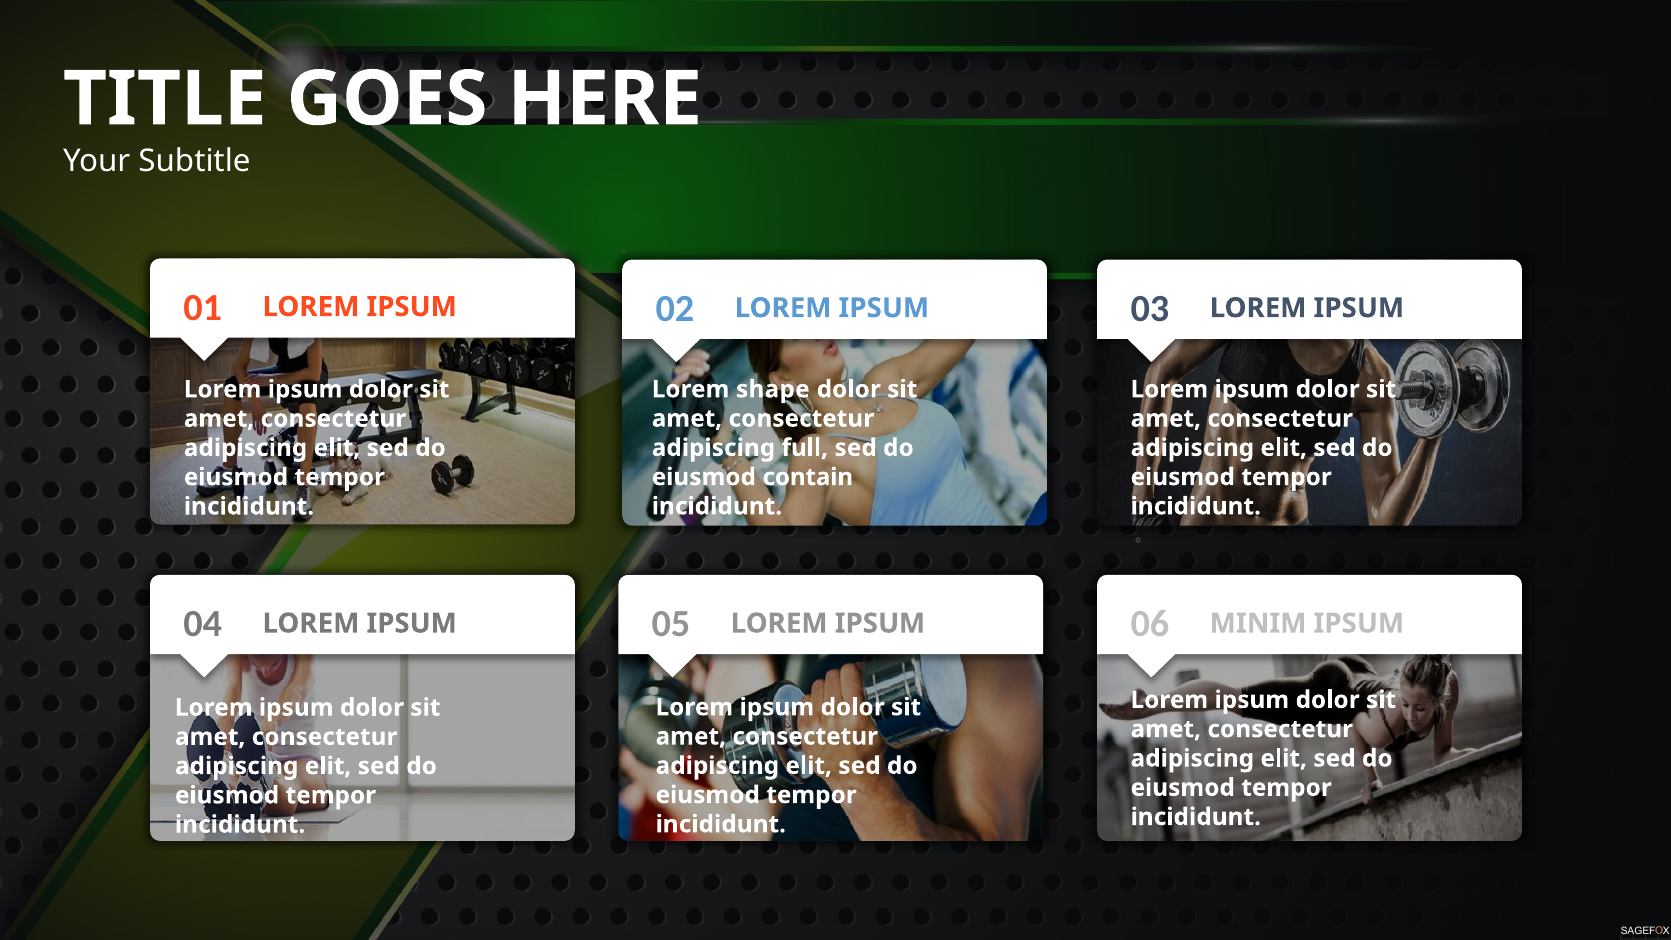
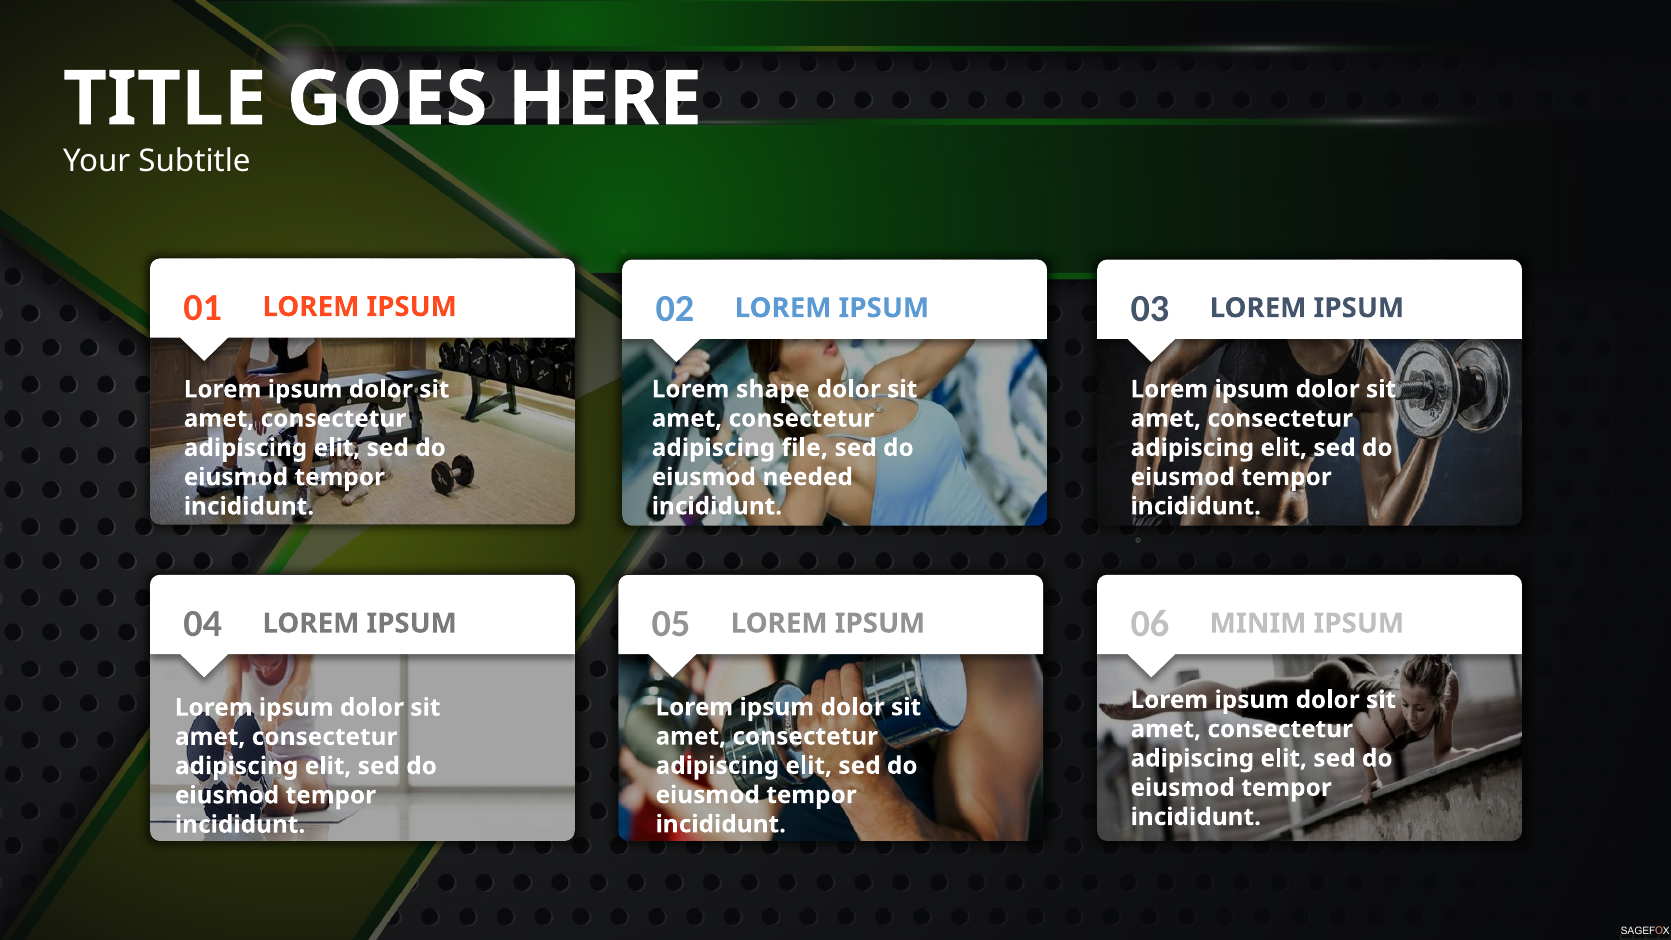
full: full -> file
contain: contain -> needed
